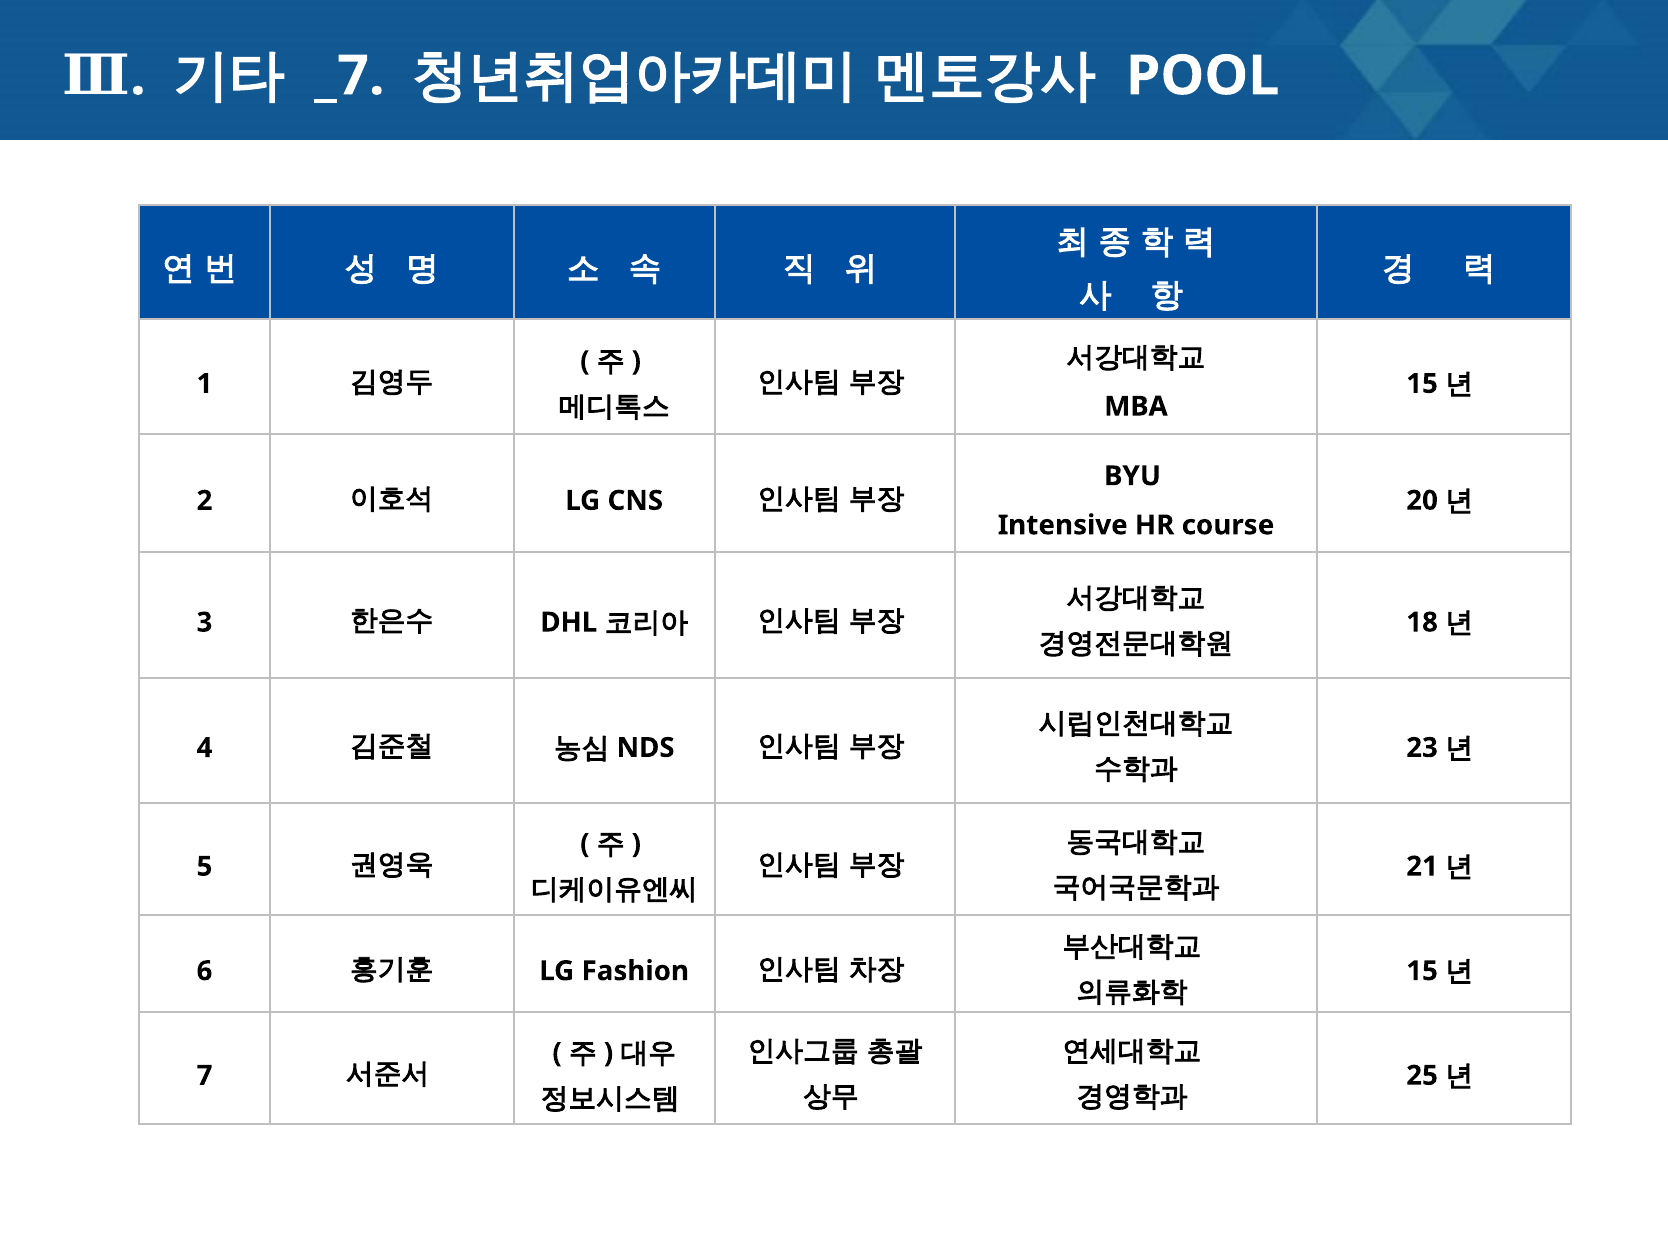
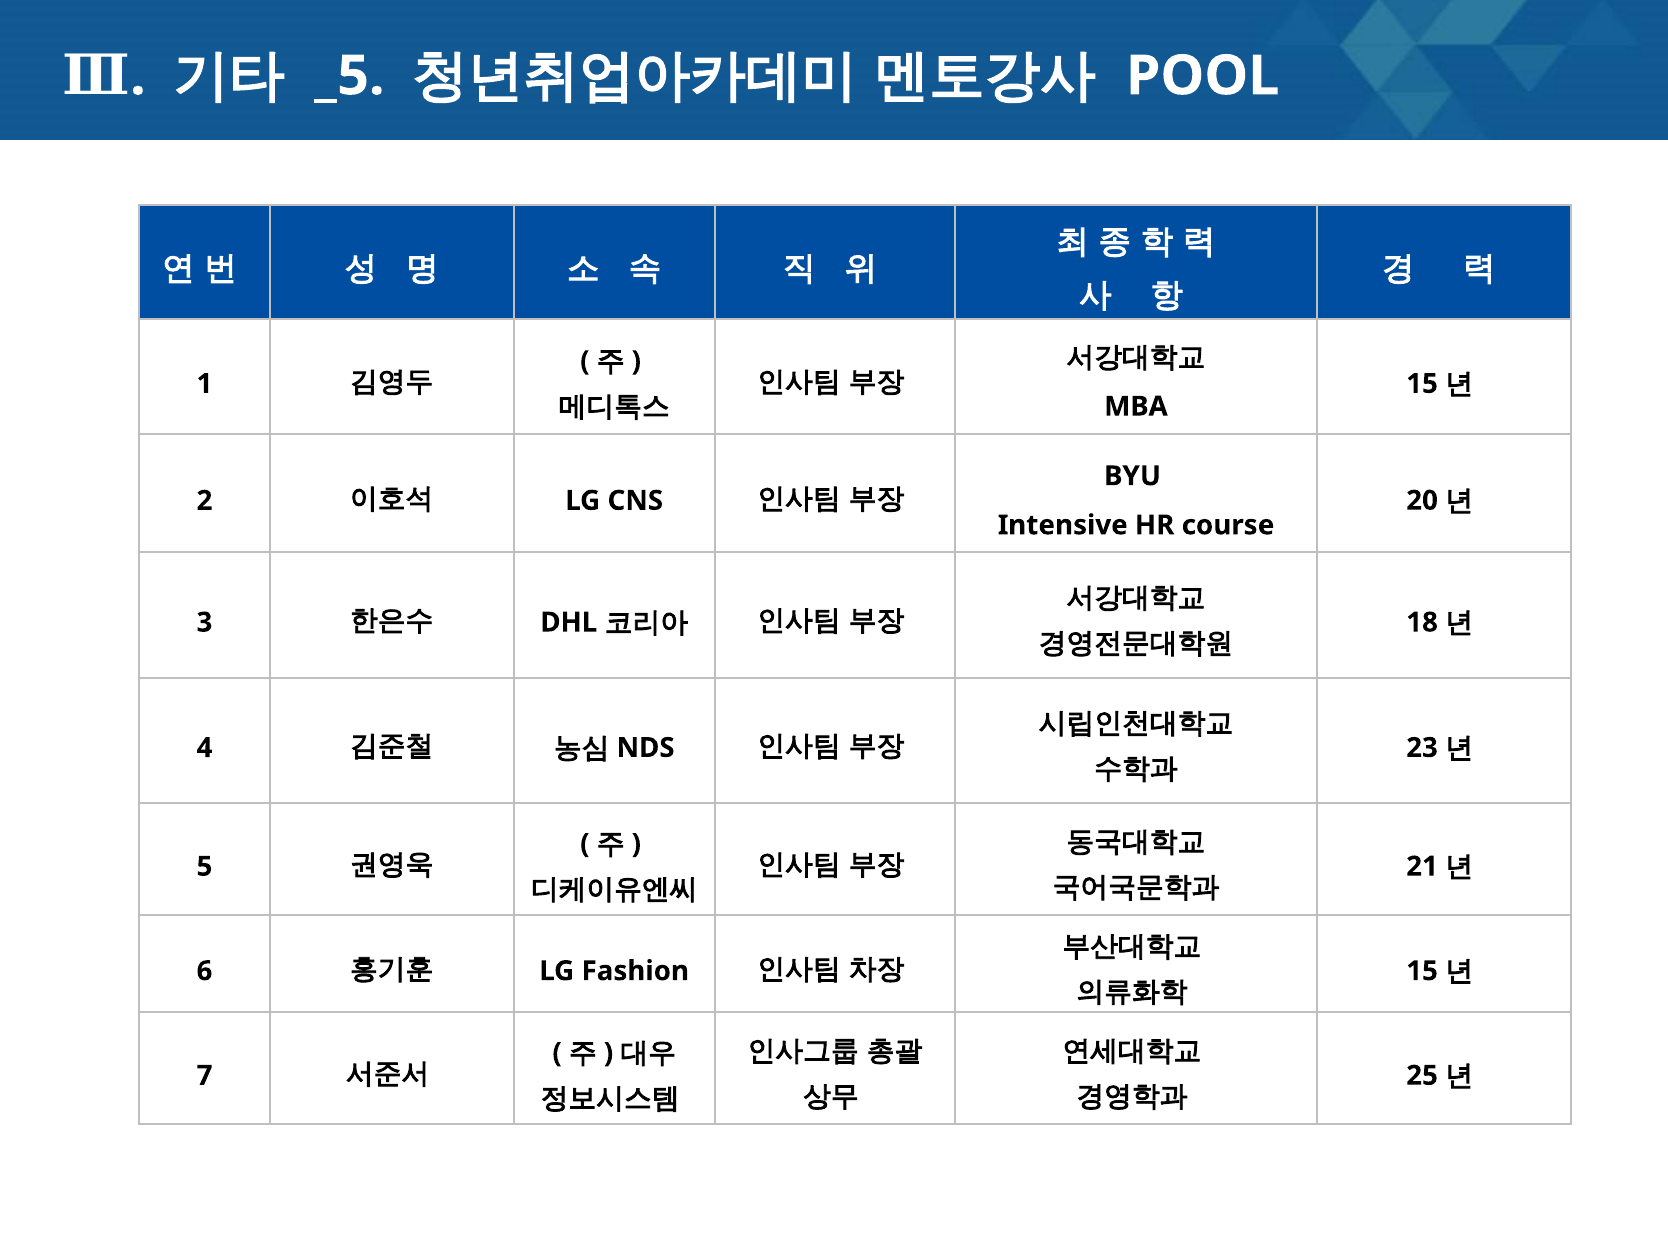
_7: _7 -> _5
